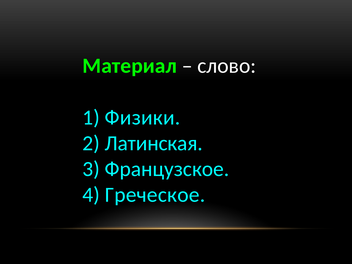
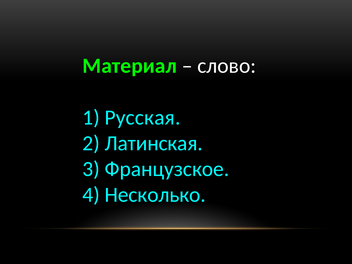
Физики: Физики -> Русская
Греческое: Греческое -> Несколько
